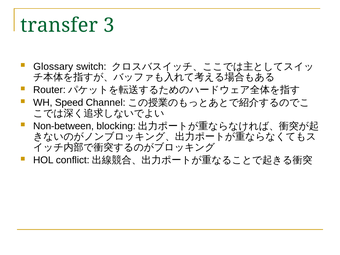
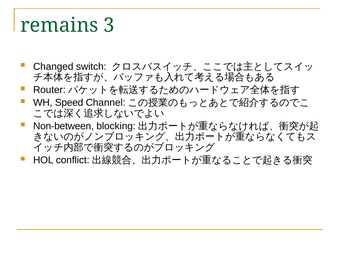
transfer: transfer -> remains
Glossary: Glossary -> Changed
